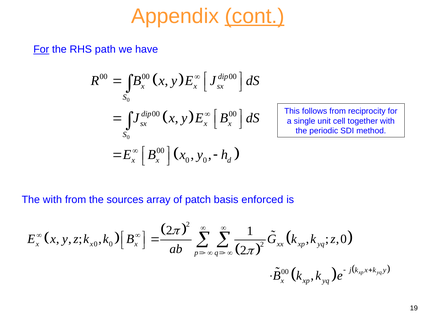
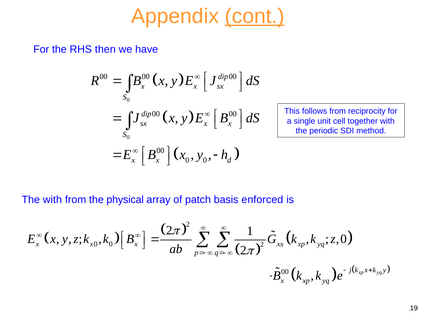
For at (41, 50) underline: present -> none
path: path -> then
sources: sources -> physical
